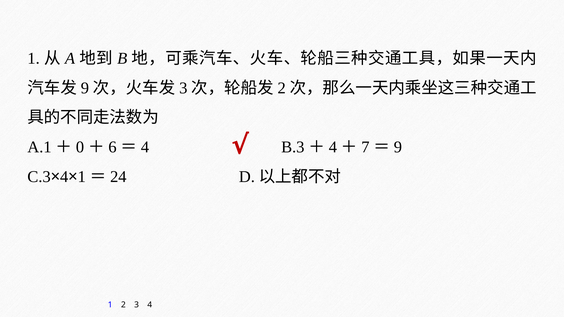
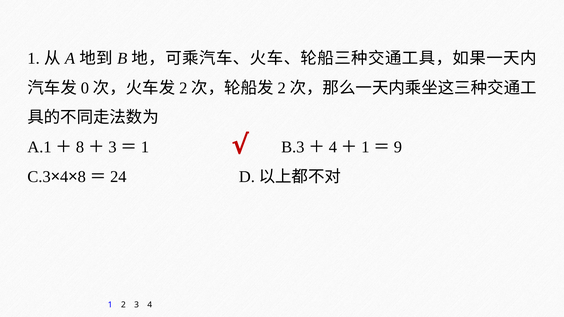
9 at (85, 88): 9 -> 0
3 at (183, 88): 3 -> 2
0 at (80, 147): 0 -> 8
6 at (113, 147): 6 -> 3
4 at (145, 147): 4 -> 1
7 at (365, 147): 7 -> 1
1 at (82, 177): 1 -> 8
